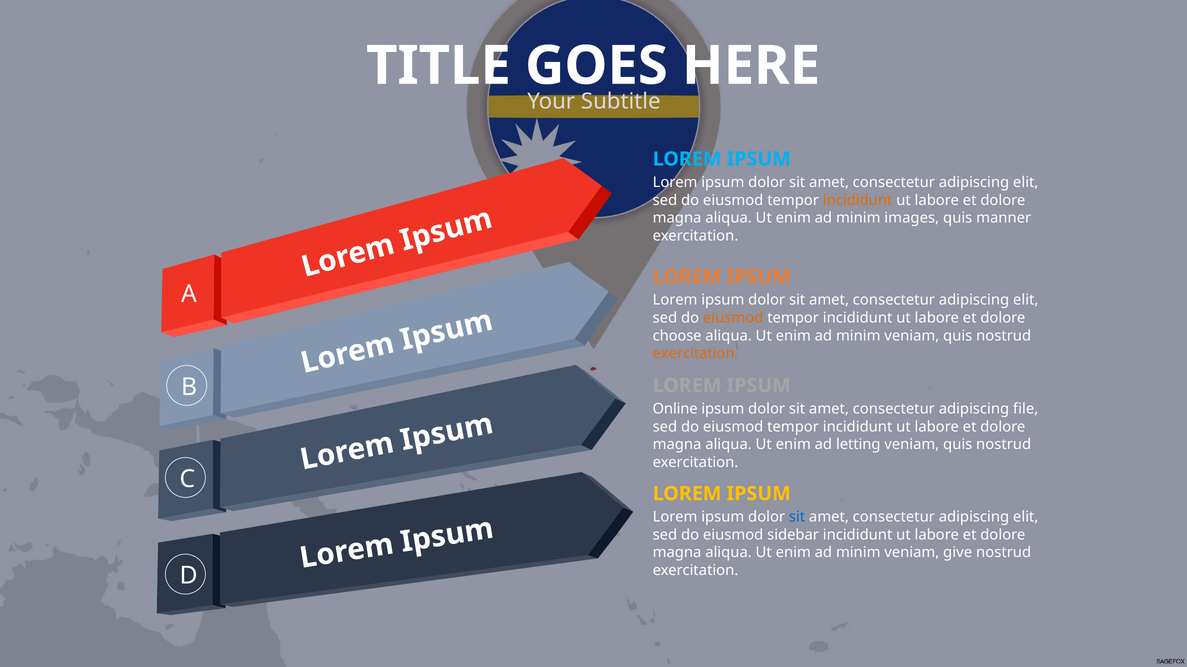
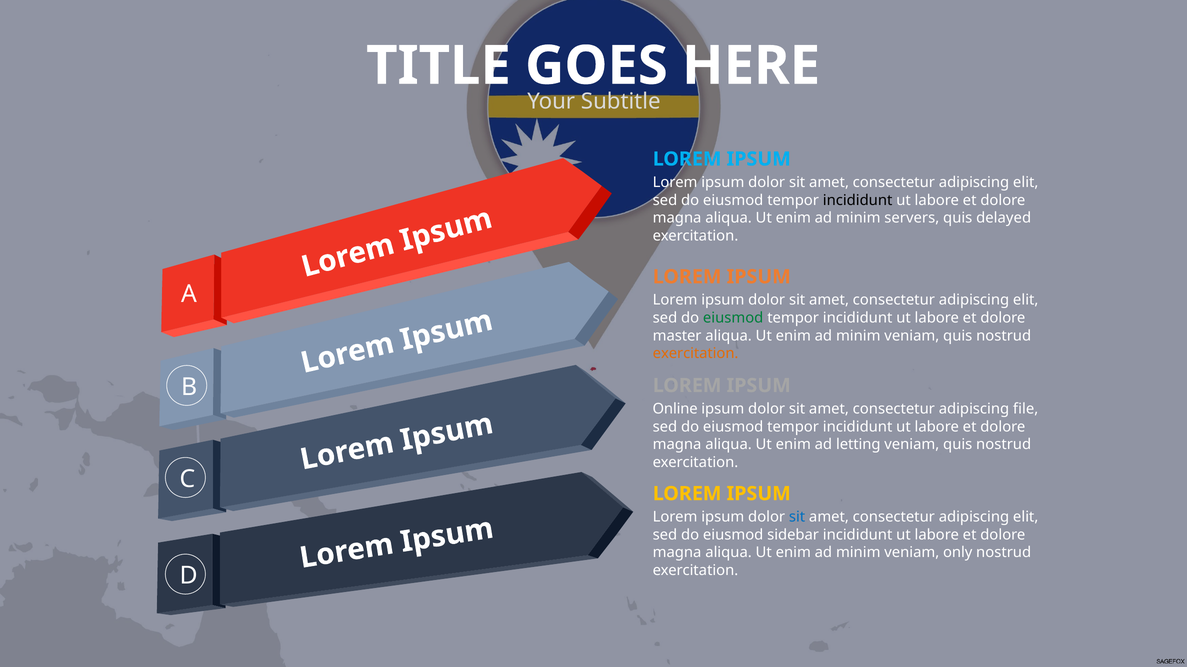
incididunt at (858, 200) colour: orange -> black
images: images -> servers
manner: manner -> delayed
eiusmod at (733, 318) colour: orange -> green
choose: choose -> master
give: give -> only
